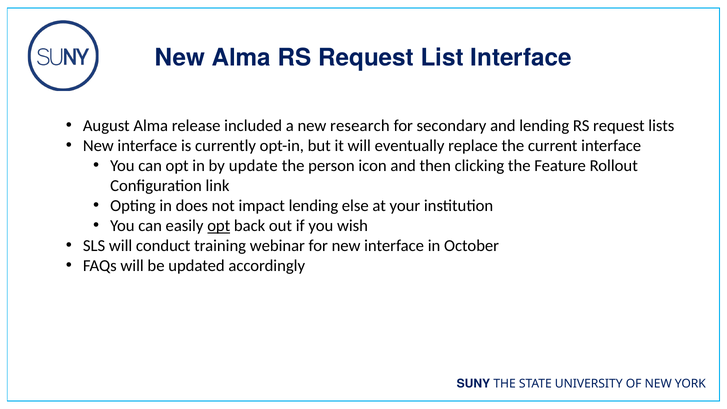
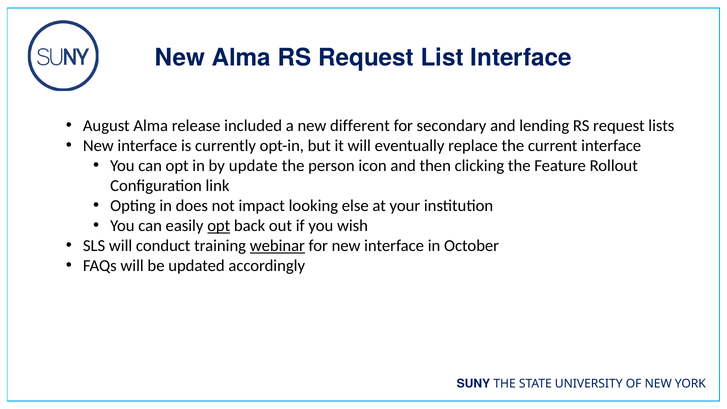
research: research -> different
impact lending: lending -> looking
webinar underline: none -> present
